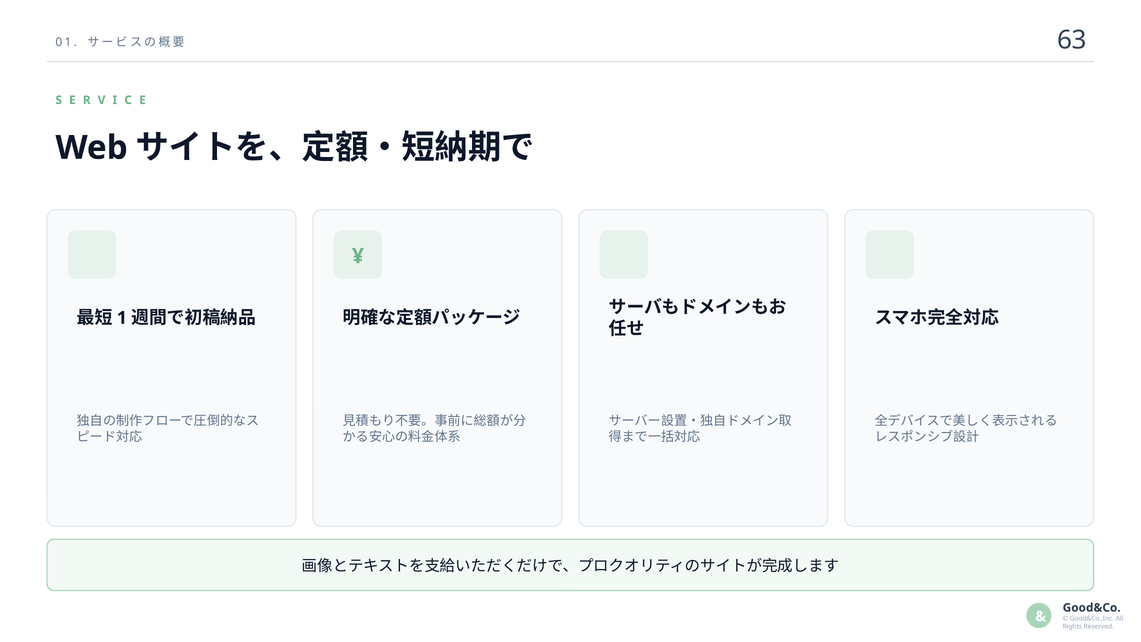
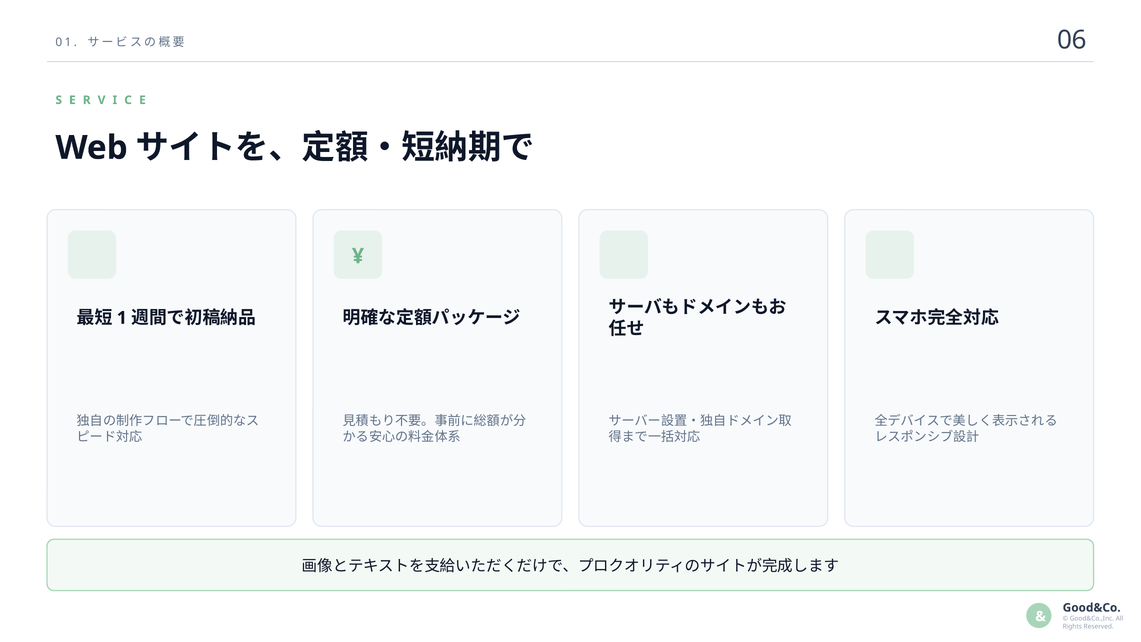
63: 63 -> 06
